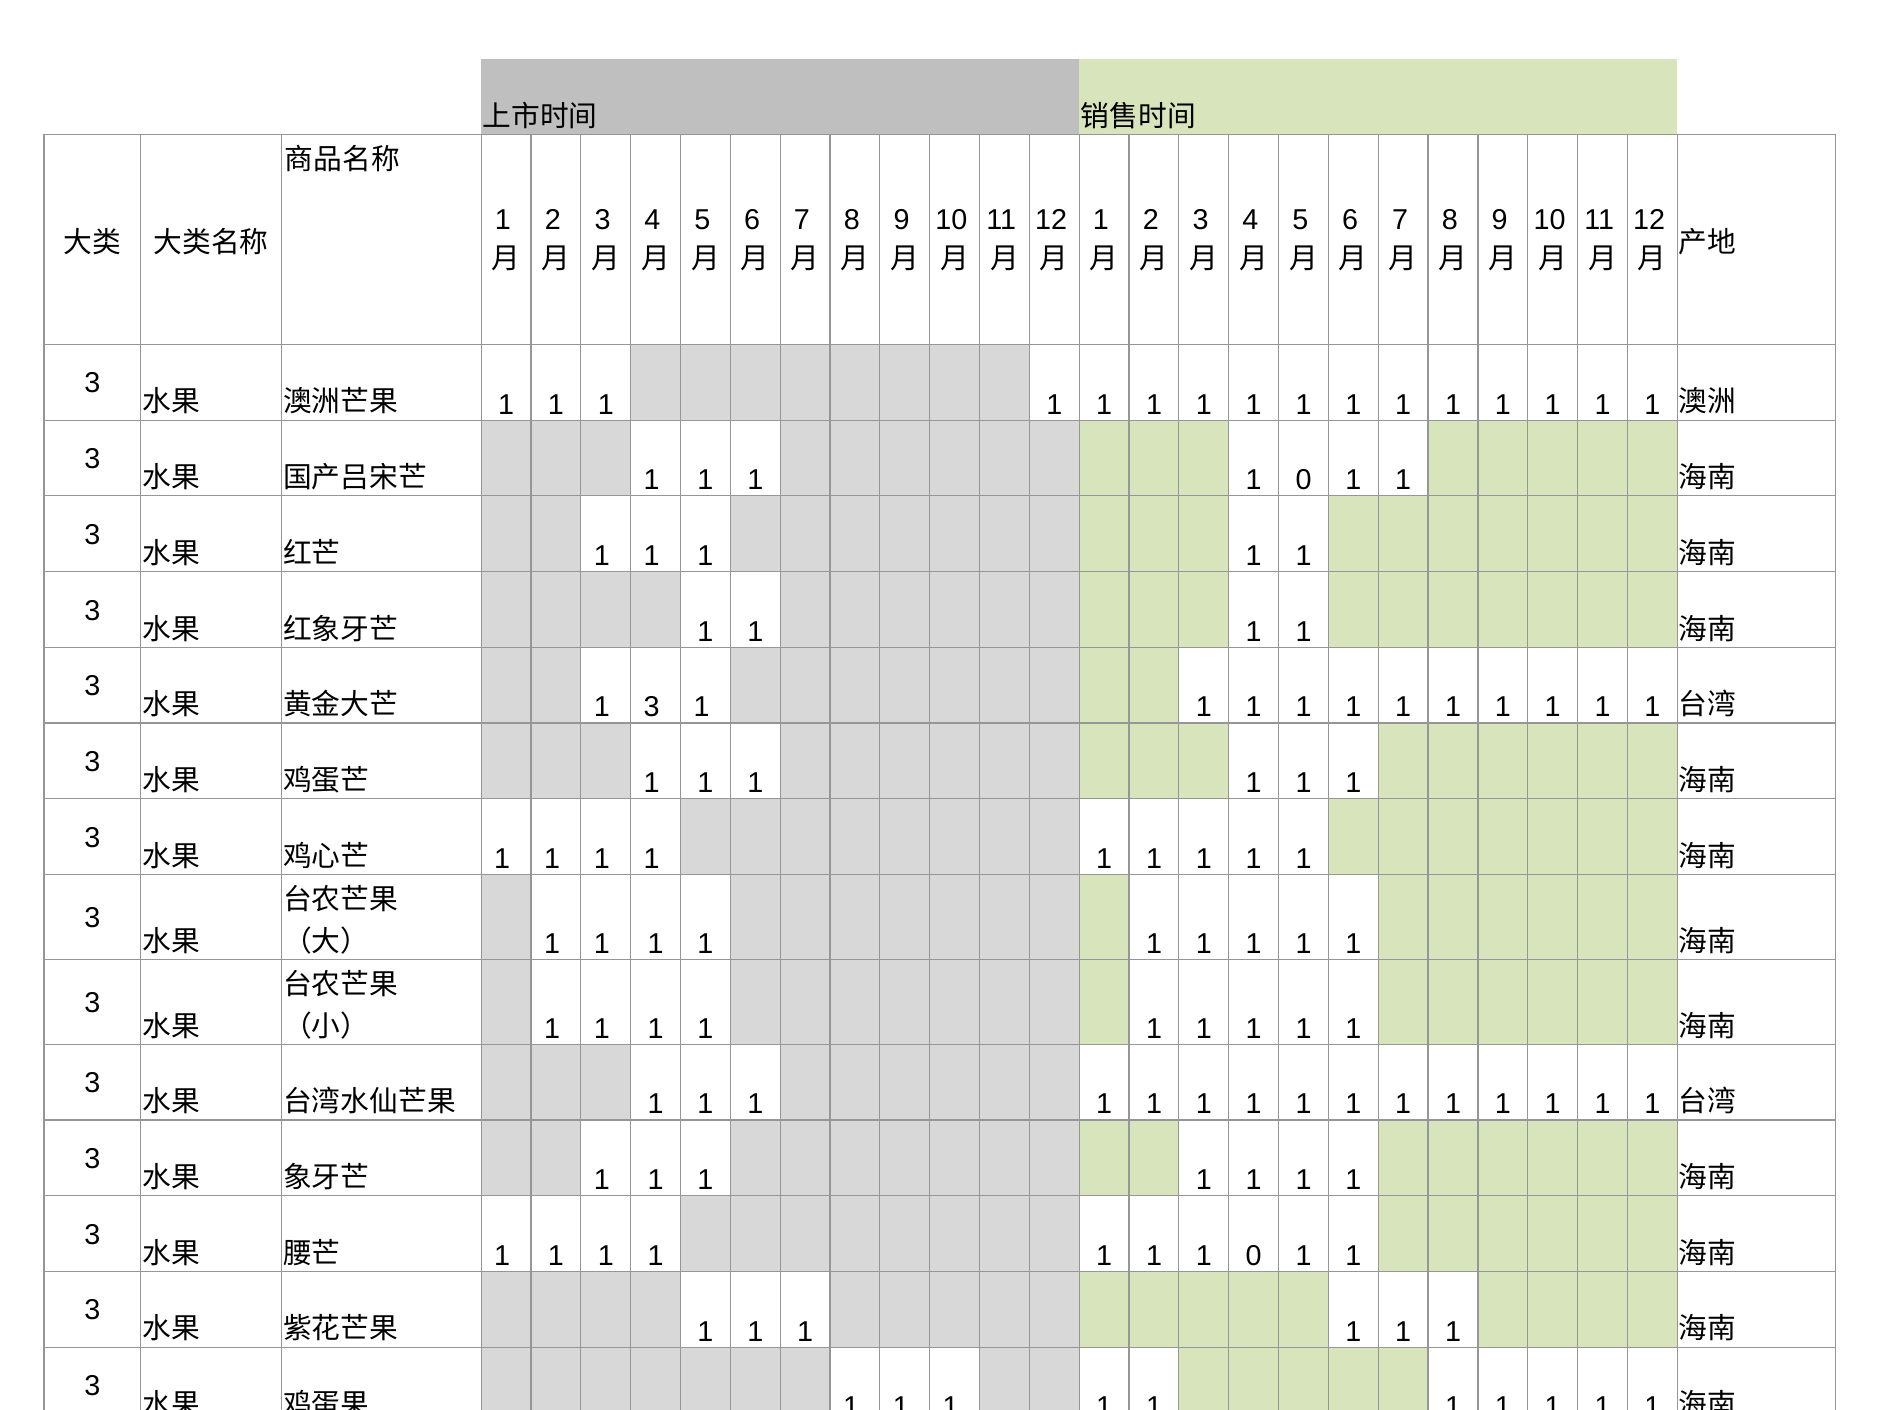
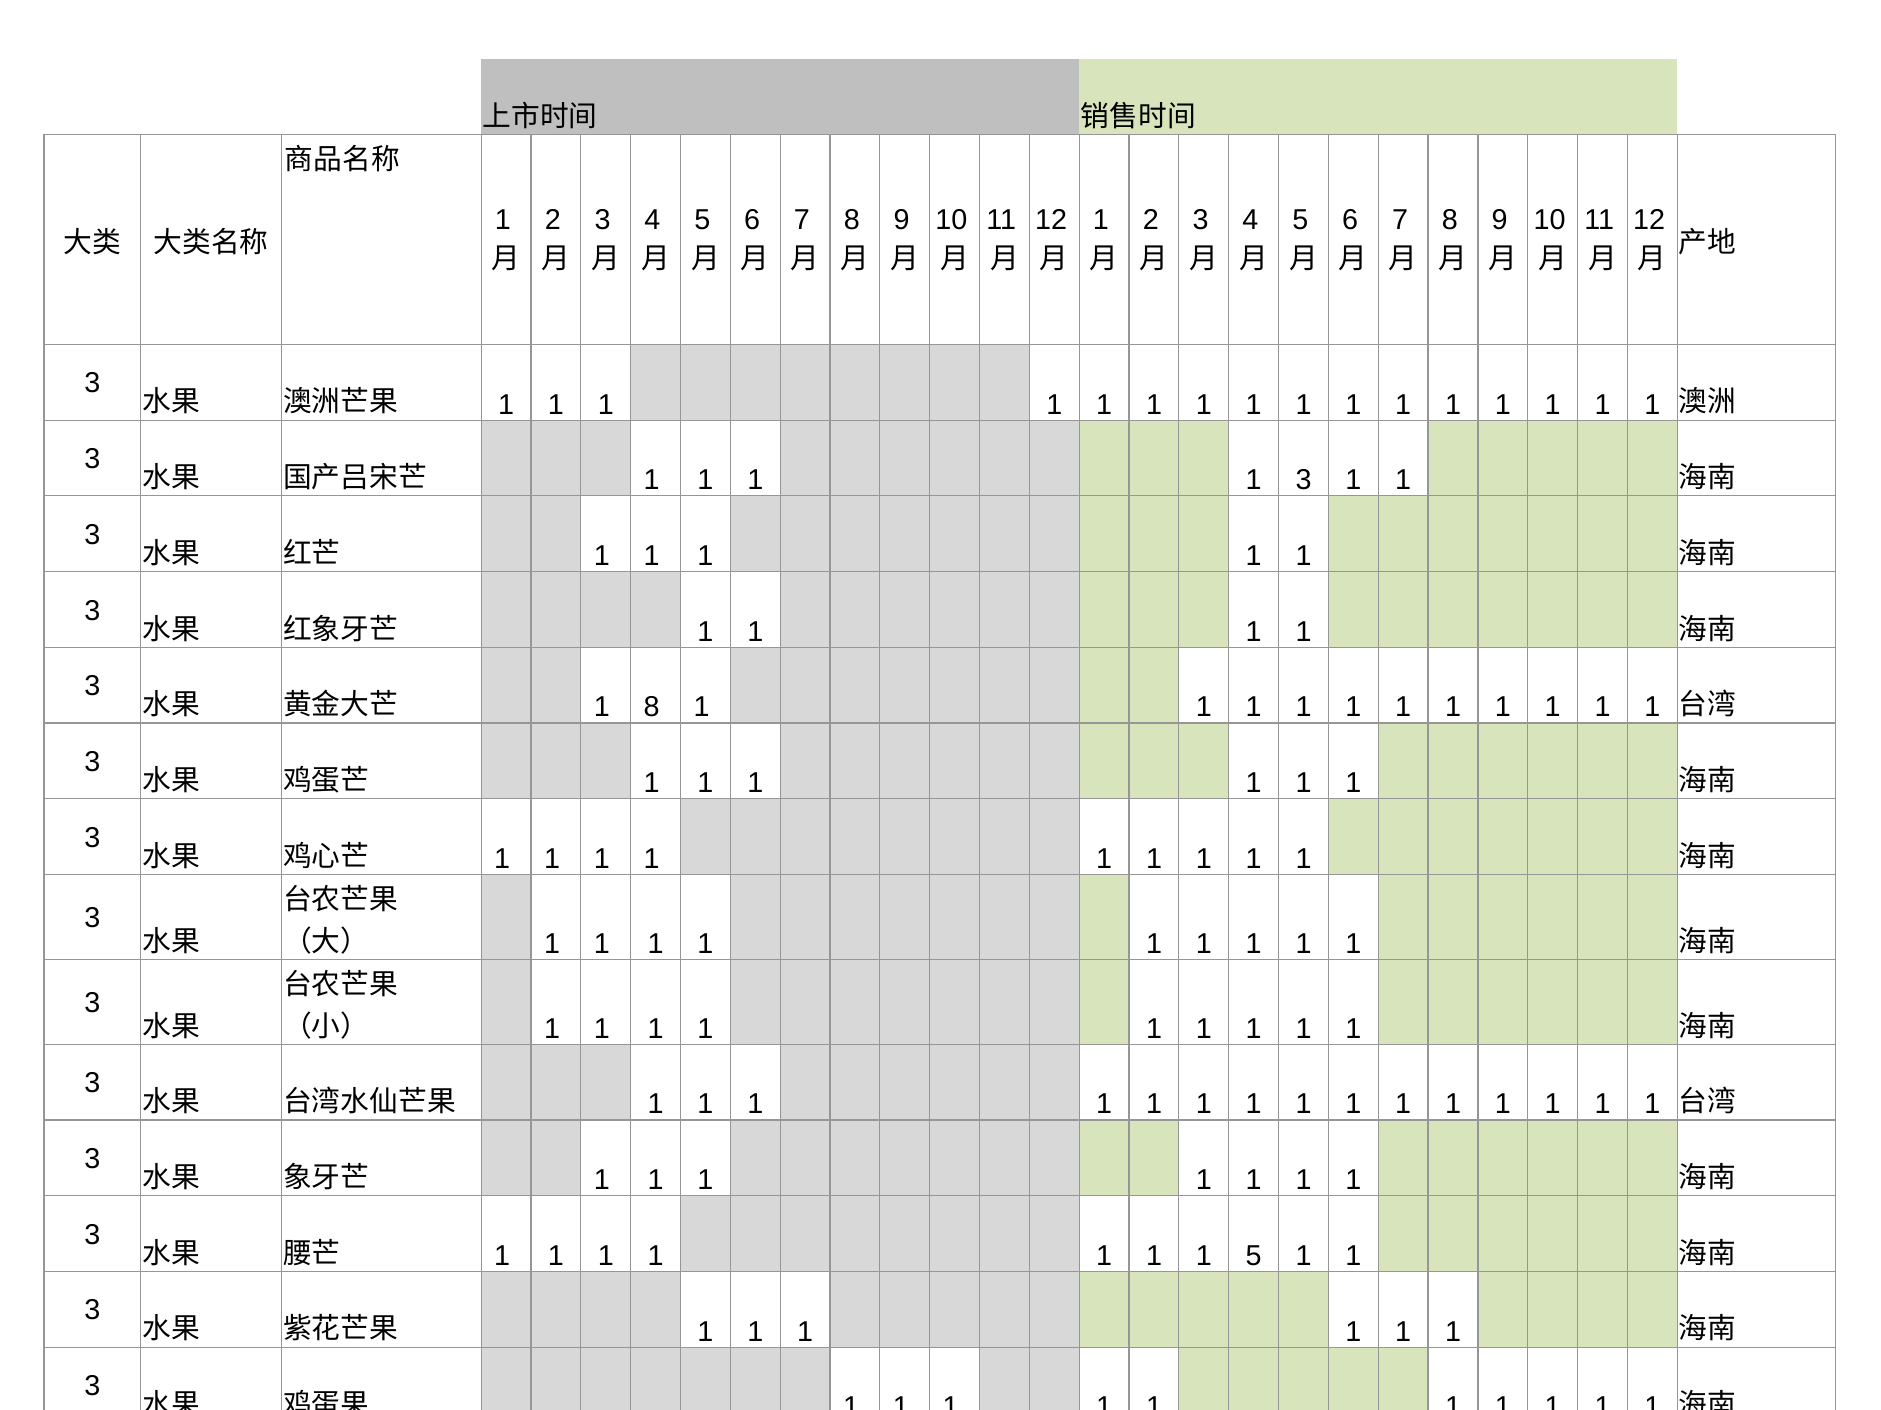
0 at (1304, 481): 0 -> 3
1 3: 3 -> 8
0 at (1254, 1257): 0 -> 5
